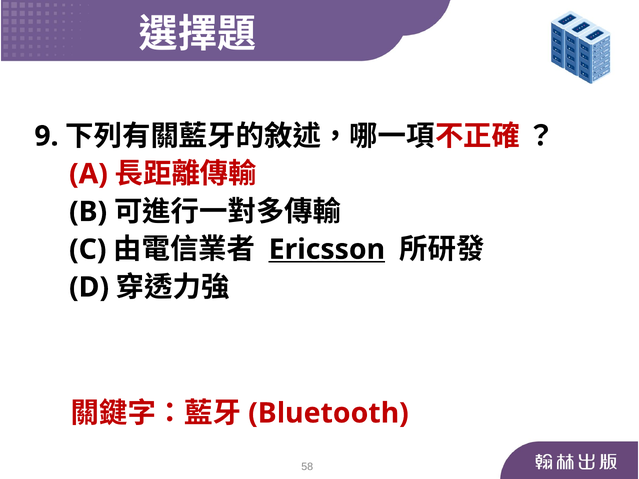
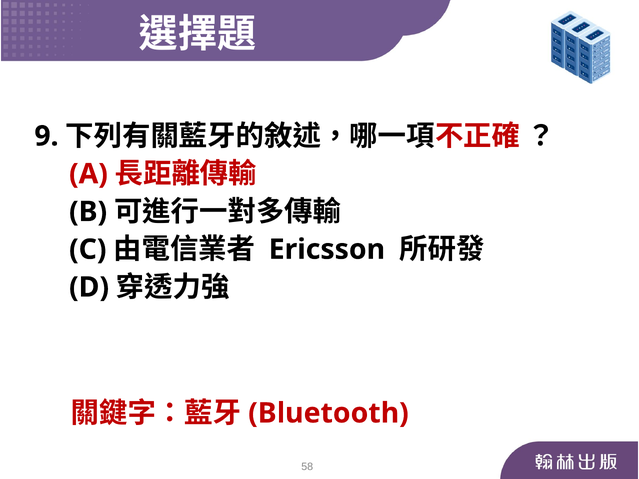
Ericsson underline: present -> none
